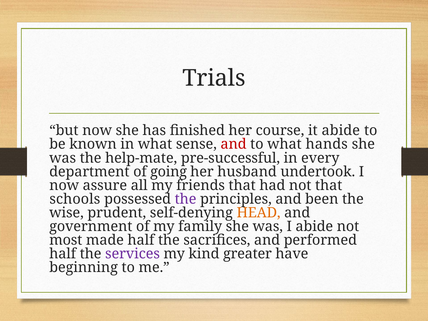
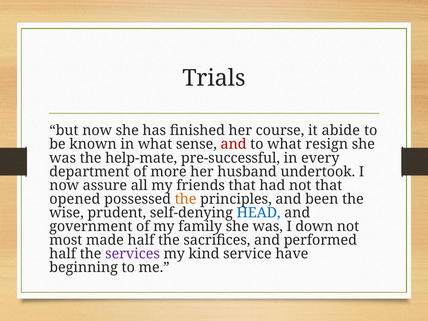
hands: hands -> resign
going: going -> more
schools: schools -> opened
the at (186, 199) colour: purple -> orange
HEAD colour: orange -> blue
I abide: abide -> down
greater: greater -> service
